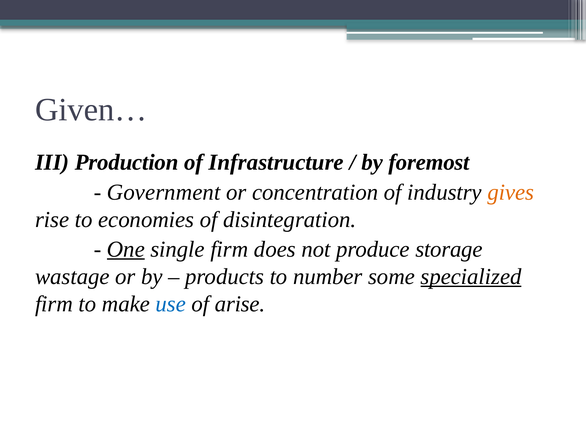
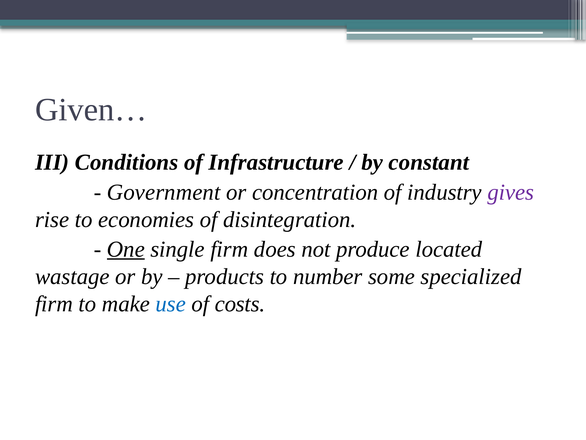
Production: Production -> Conditions
foremost: foremost -> constant
gives colour: orange -> purple
storage: storage -> located
specialized underline: present -> none
arise: arise -> costs
